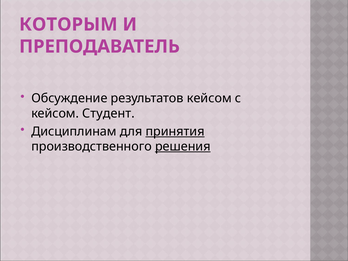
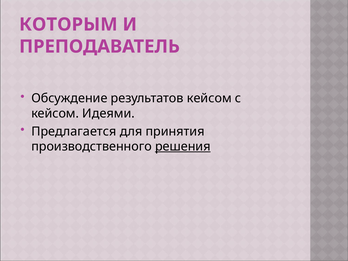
Студент: Студент -> Идеями
Дисциплинам: Дисциплинам -> Предлагается
принятия underline: present -> none
